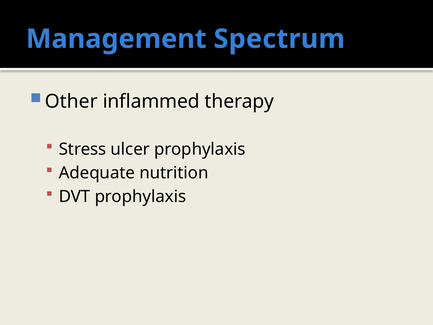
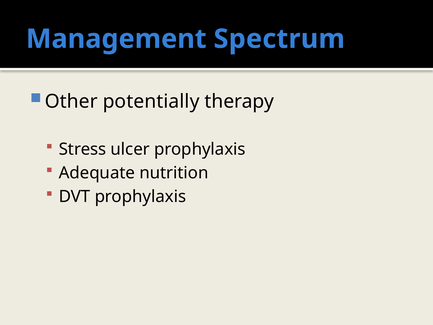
inflammed: inflammed -> potentially
